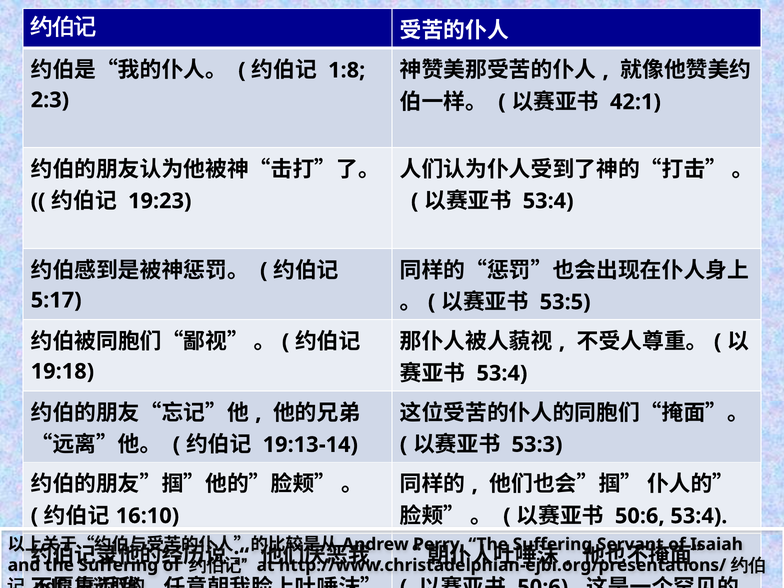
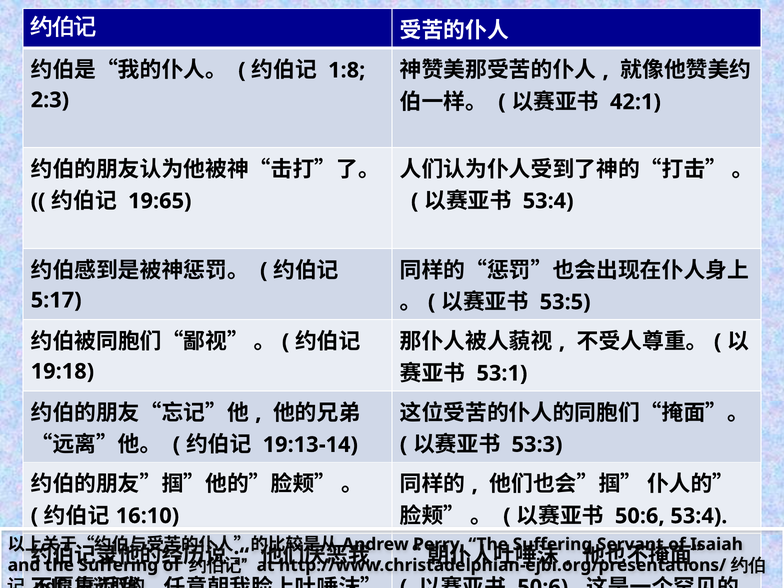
19:23: 19:23 -> 19:65
53:4 at (502, 373): 53:4 -> 53:1
